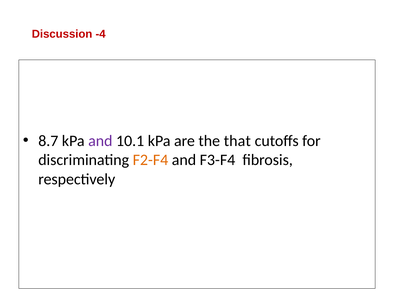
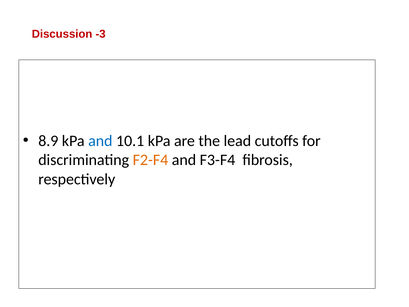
-4: -4 -> -3
8.7: 8.7 -> 8.9
and at (100, 141) colour: purple -> blue
that: that -> lead
